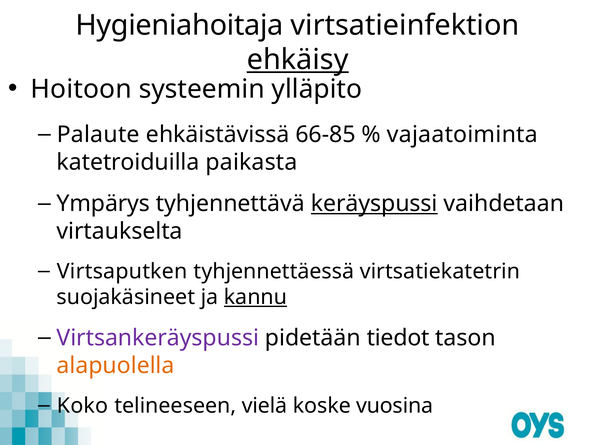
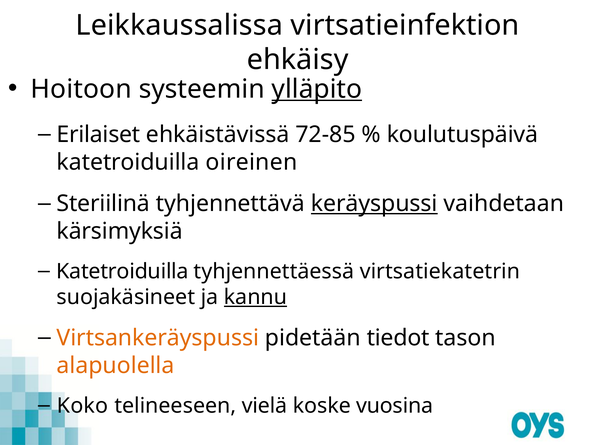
Hygieniahoitaja: Hygieniahoitaja -> Leikkaussalissa
ehkäisy underline: present -> none
ylläpito underline: none -> present
Palaute: Palaute -> Erilaiset
66-85: 66-85 -> 72-85
vajaatoiminta: vajaatoiminta -> koulutuspäivä
paikasta: paikasta -> oireinen
Ympärys: Ympärys -> Steriilinä
virtaukselta: virtaukselta -> kärsimyksiä
Virtsaputken at (122, 272): Virtsaputken -> Katetroiduilla
Virtsankeräyspussi colour: purple -> orange
